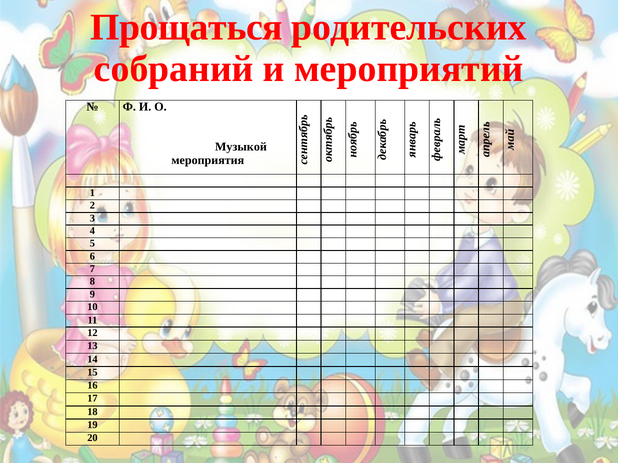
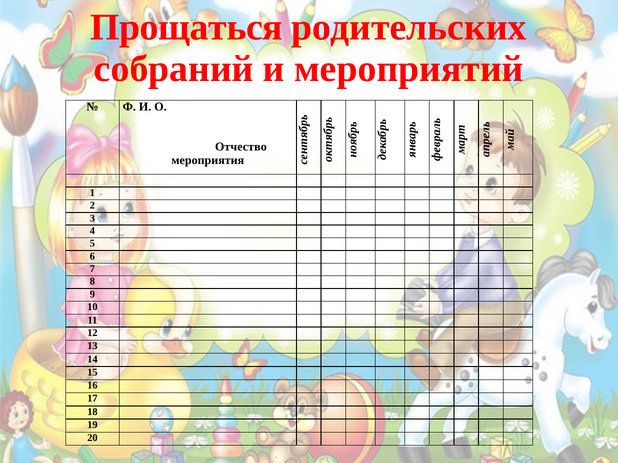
Музыкой: Музыкой -> Отчество
